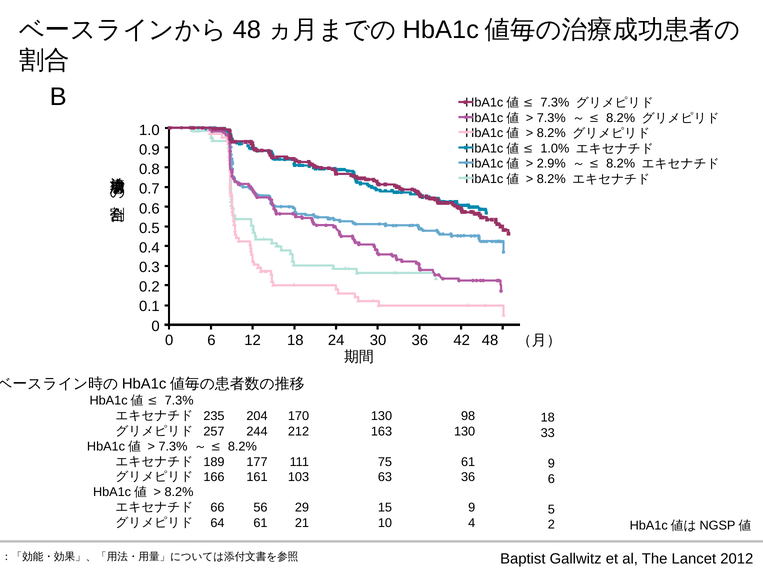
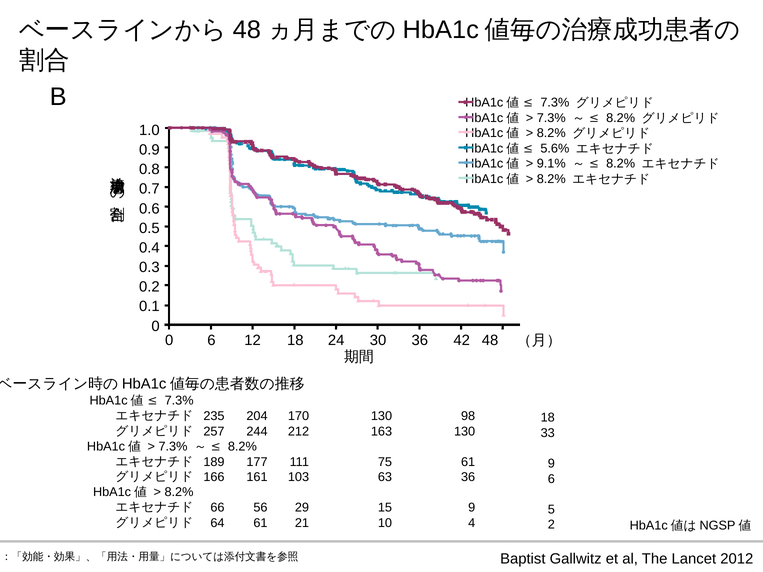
1.0%: 1.0% -> 5.6%
2.9%: 2.9% -> 9.1%
